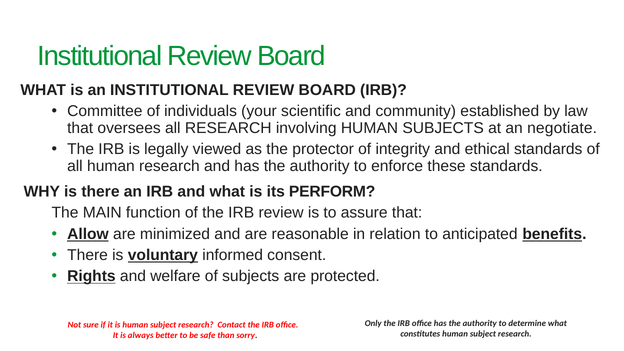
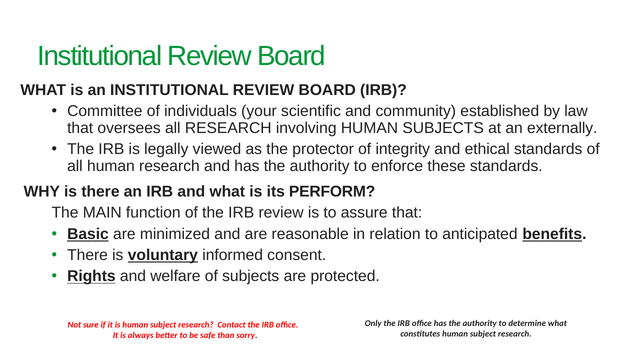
negotiate: negotiate -> externally
Allow: Allow -> Basic
